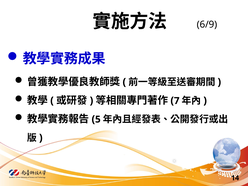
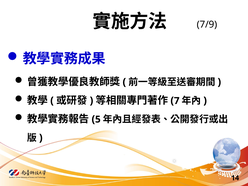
6/9: 6/9 -> 7/9
